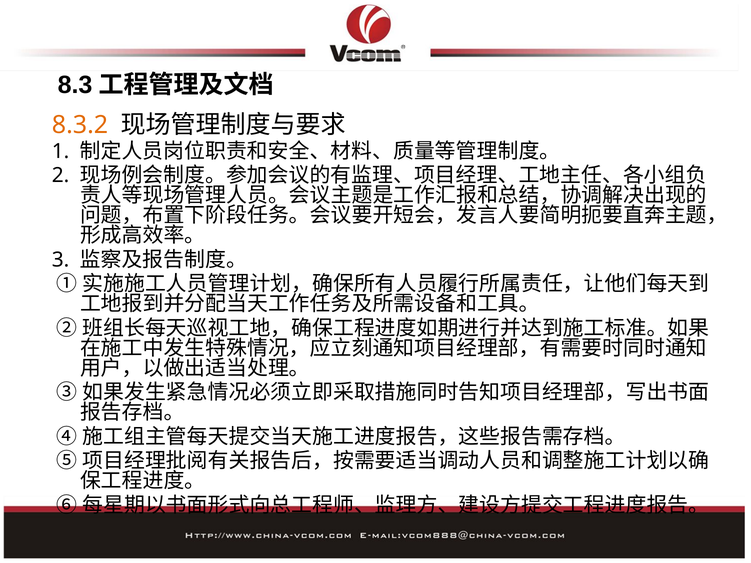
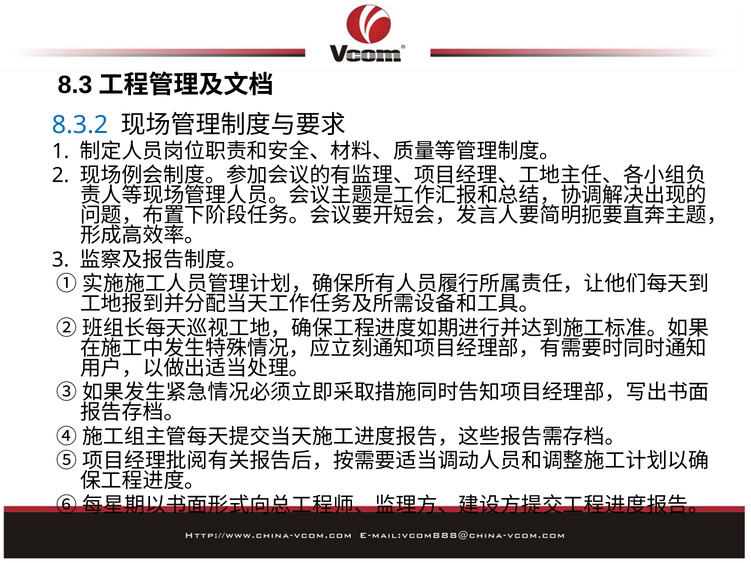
8.3.2 colour: orange -> blue
